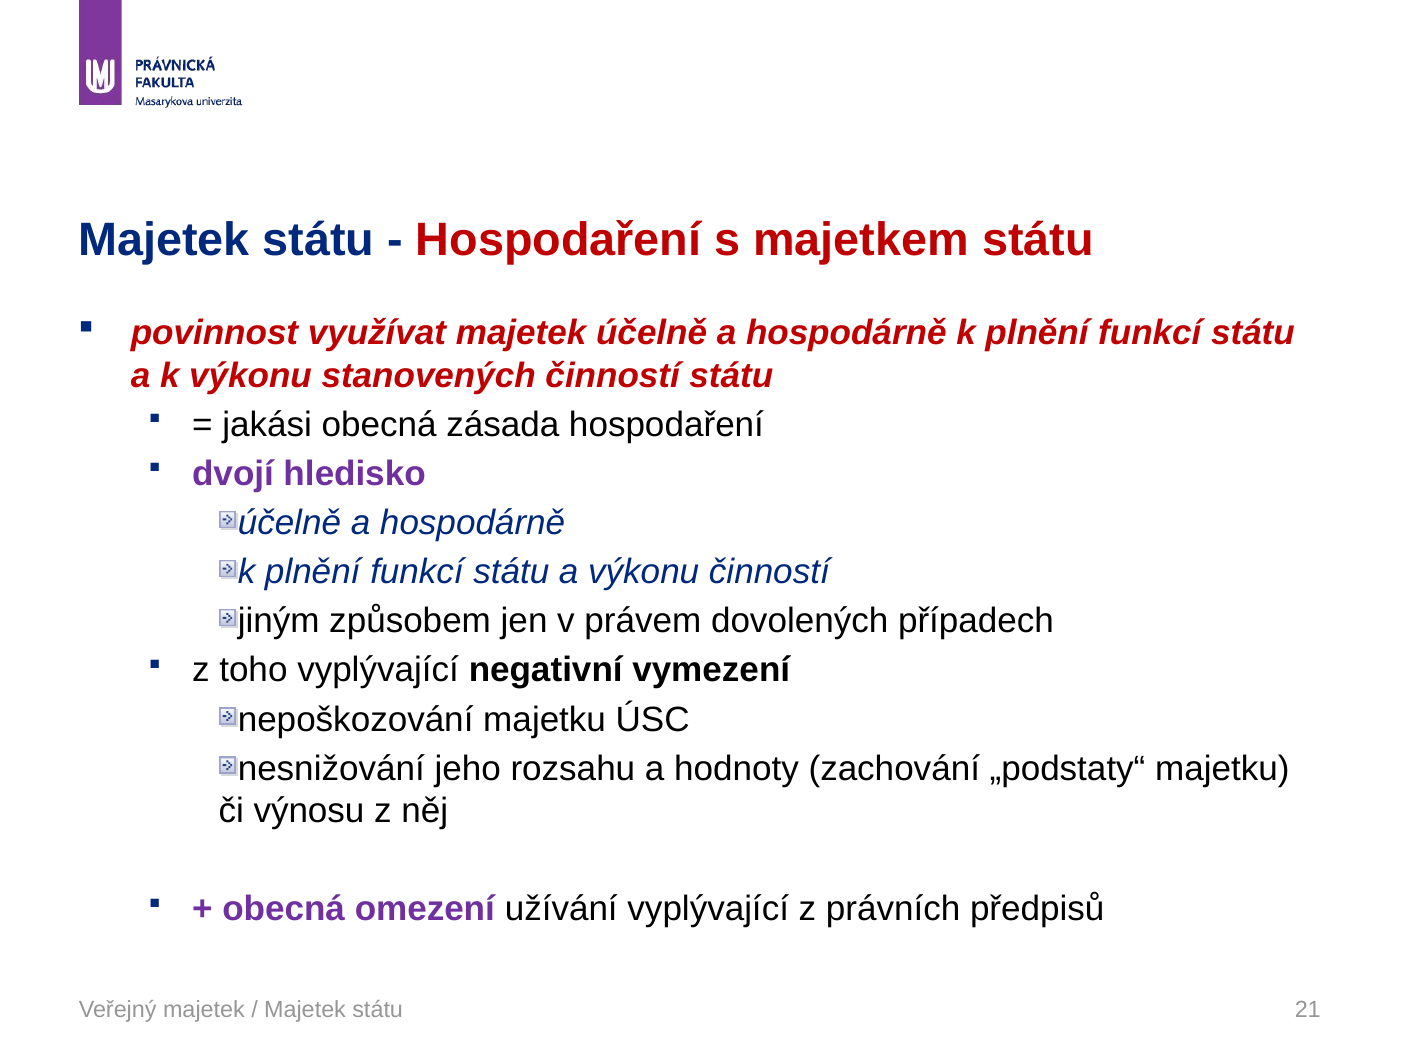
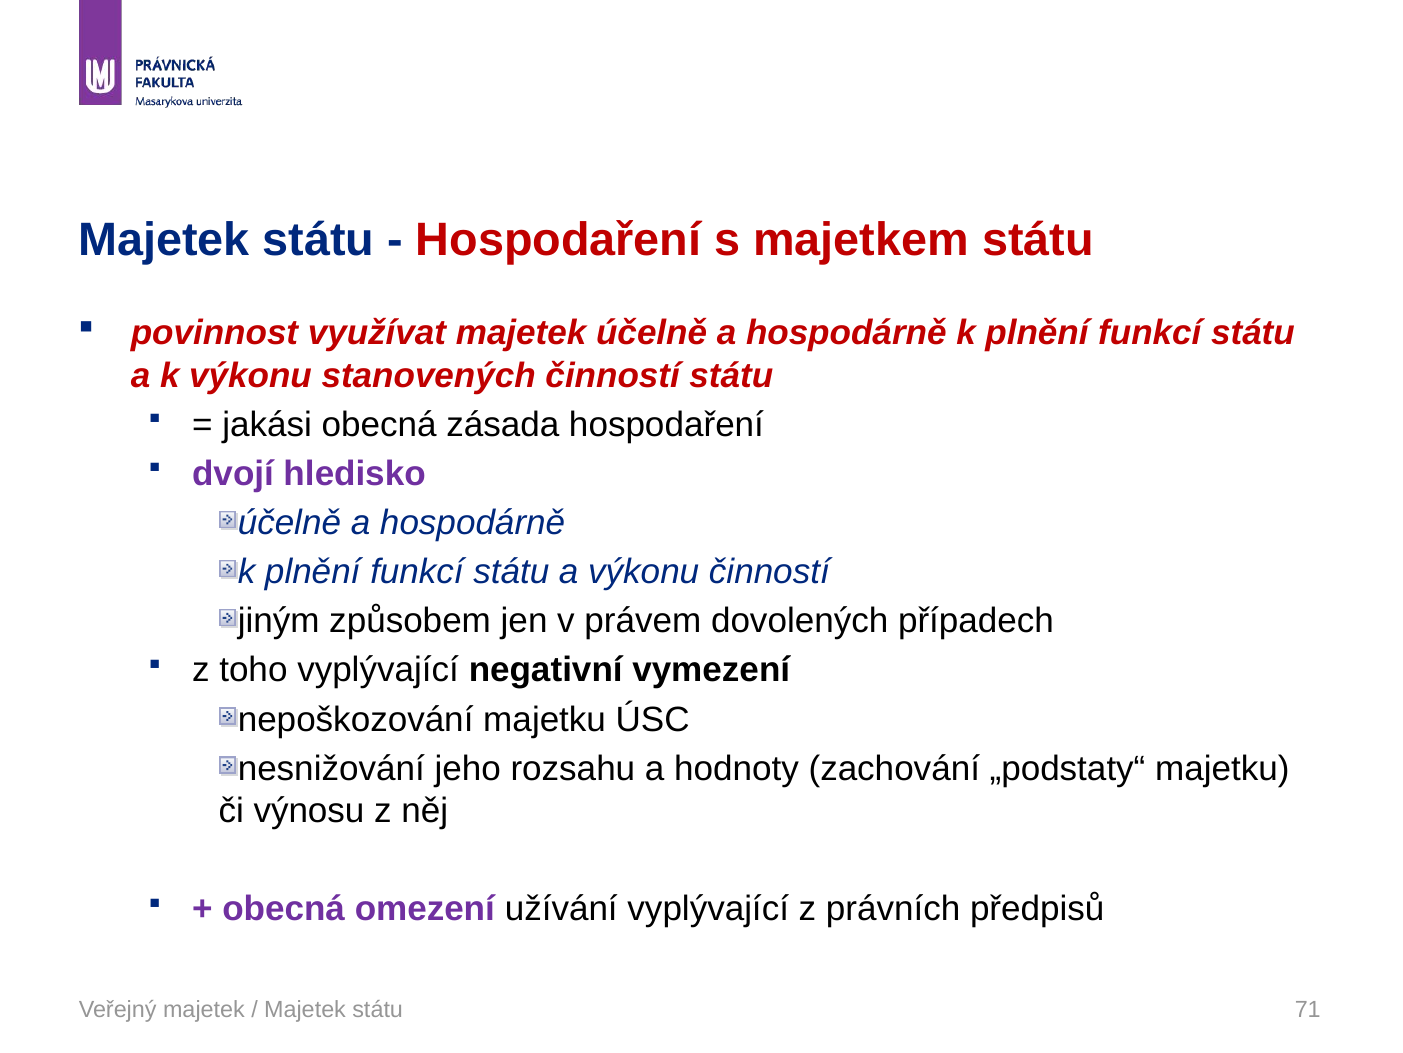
21: 21 -> 71
